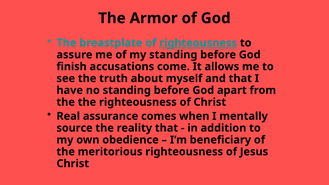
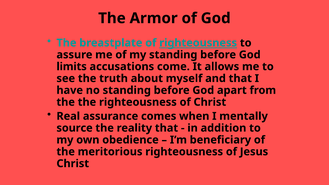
finish: finish -> limits
